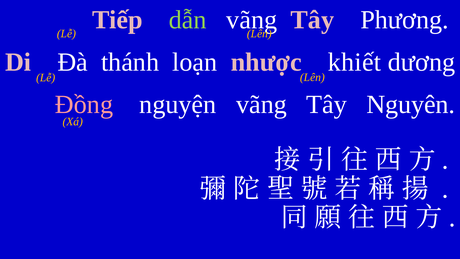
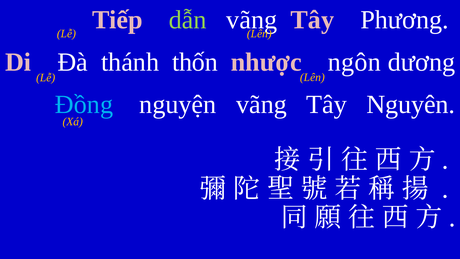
loạn: loạn -> thốn
khiết: khiết -> ngôn
Đồng colour: pink -> light blue
